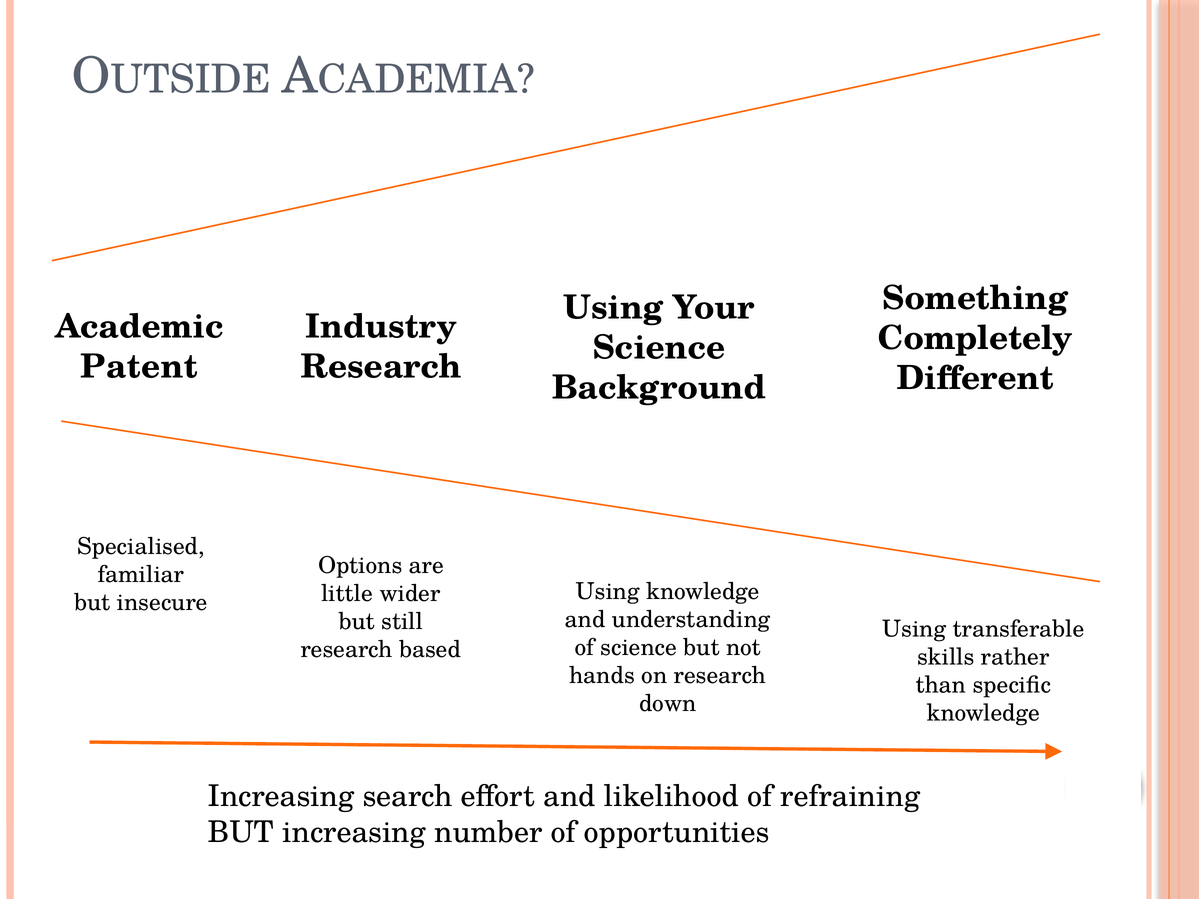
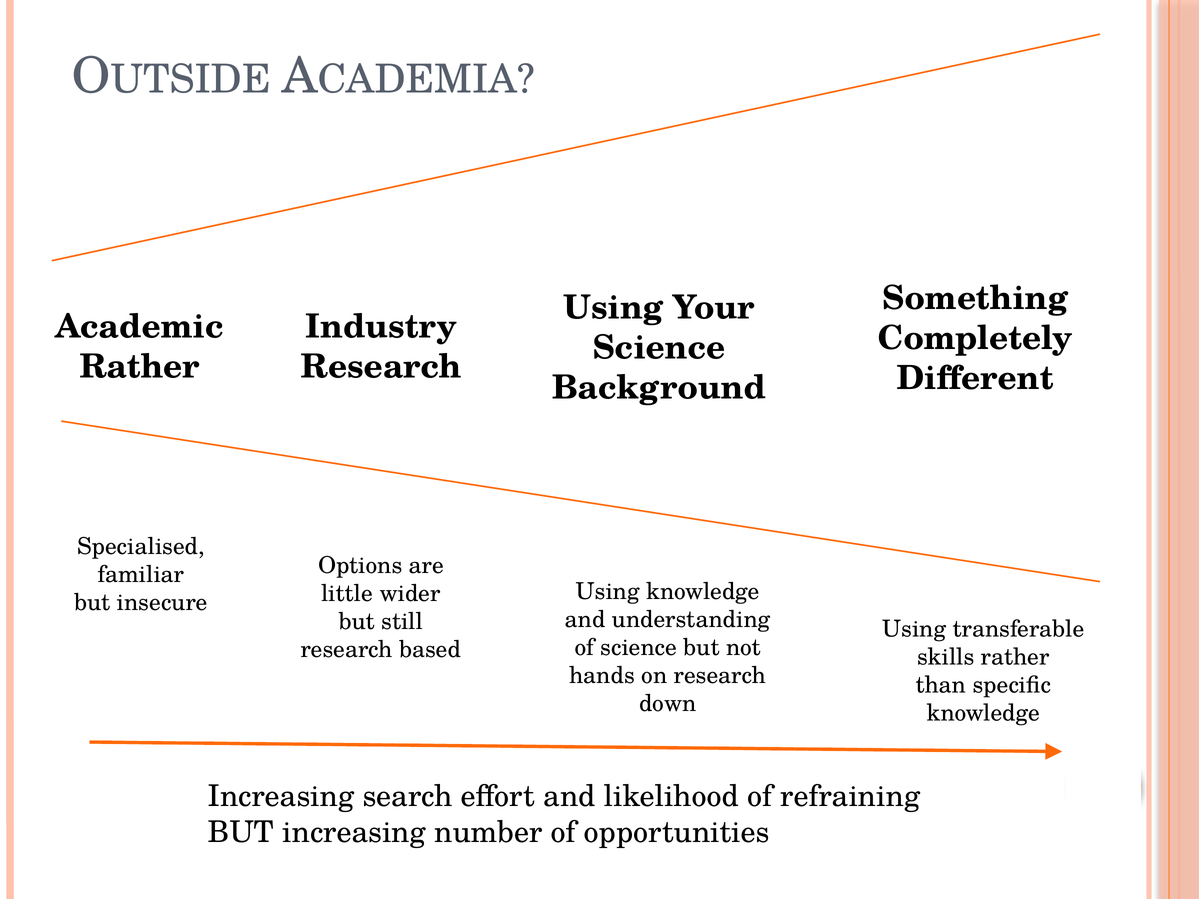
Patent at (139, 367): Patent -> Rather
